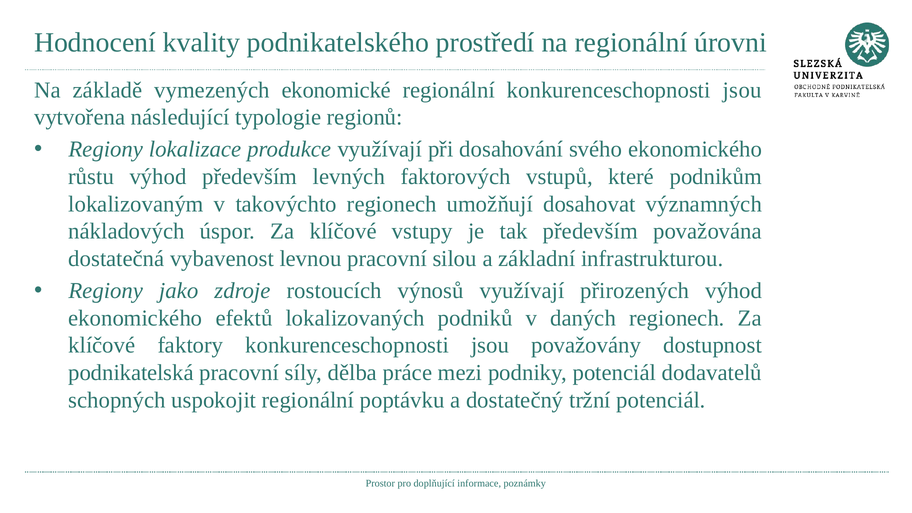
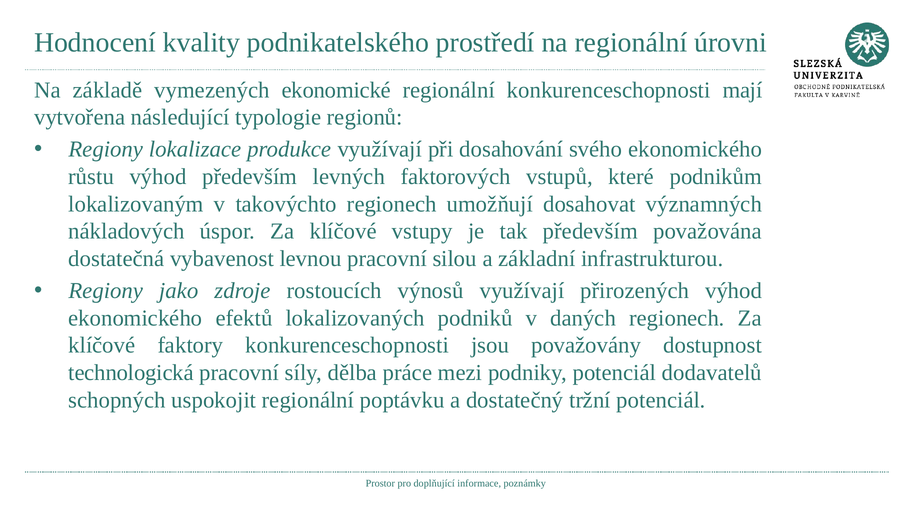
regionální konkurenceschopnosti jsou: jsou -> mají
podnikatelská: podnikatelská -> technologická
